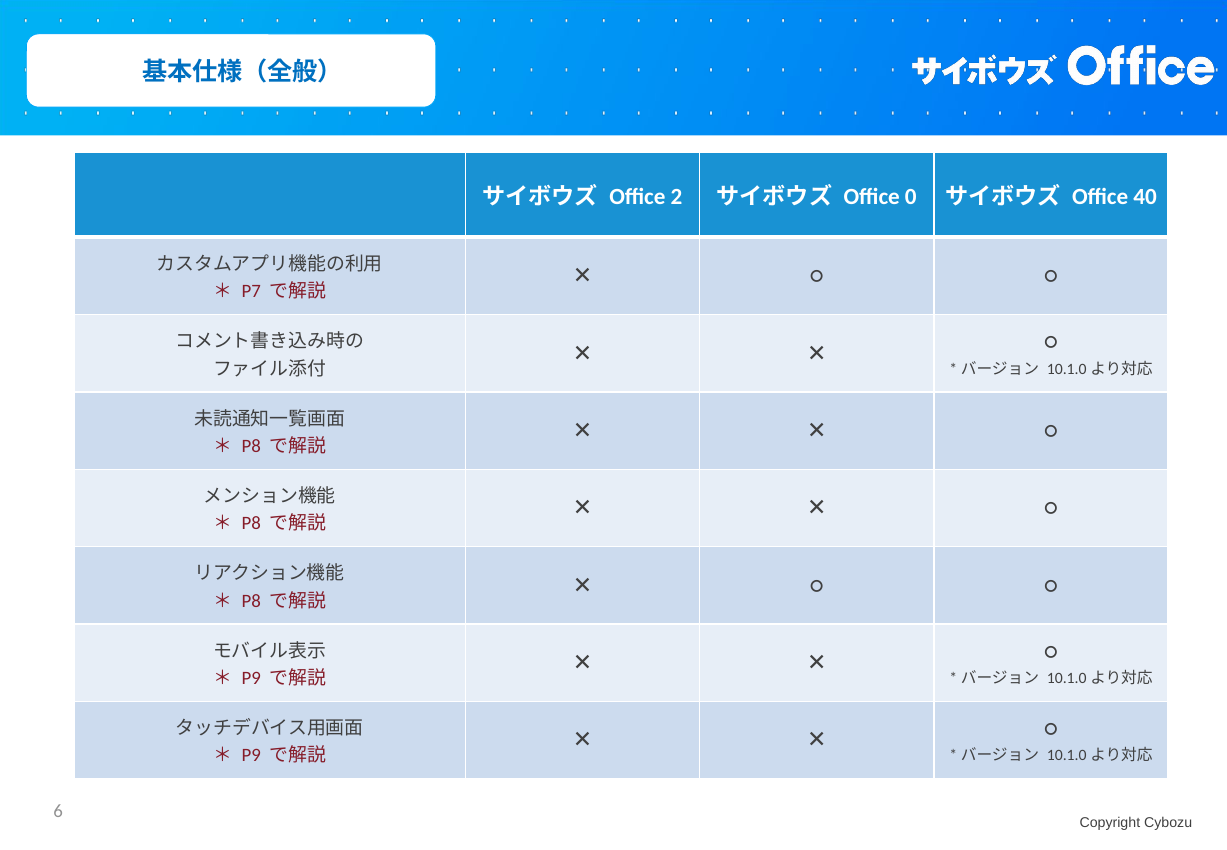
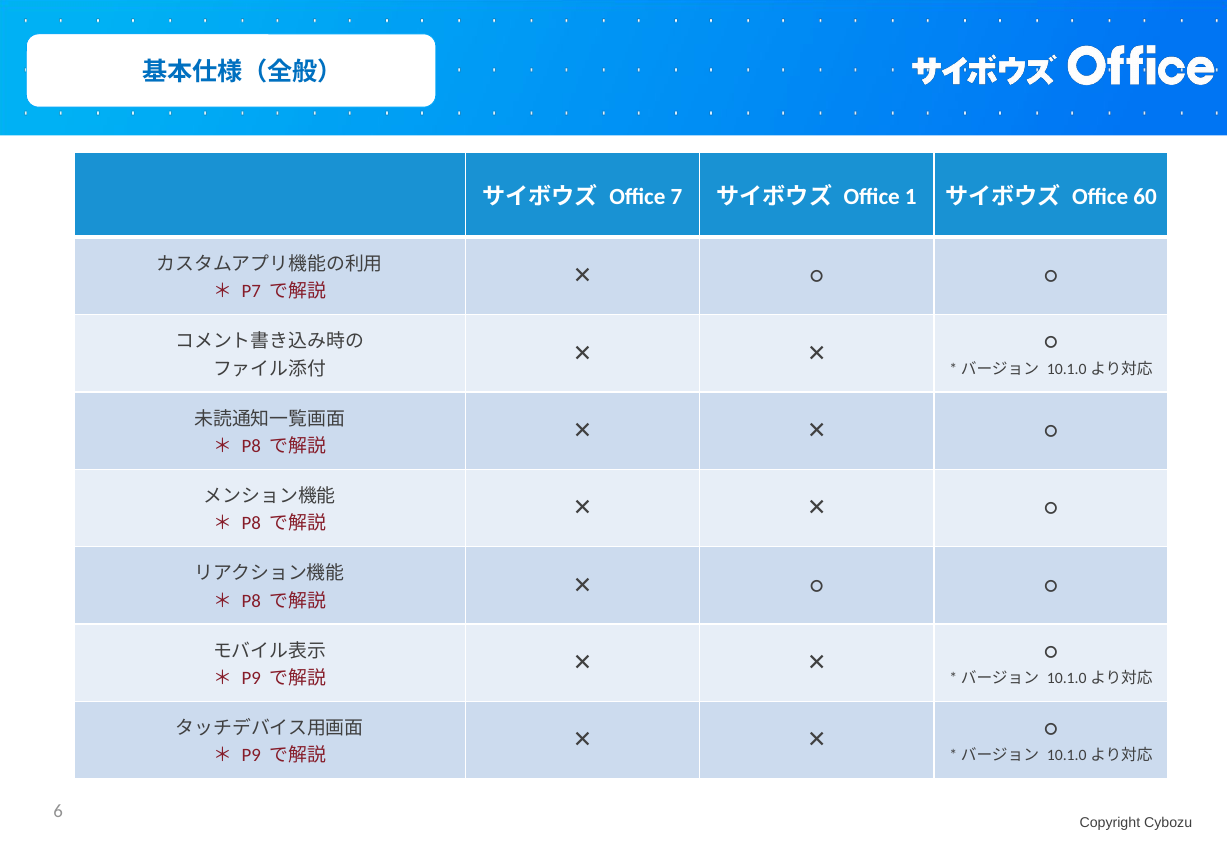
2: 2 -> 7
0: 0 -> 1
40: 40 -> 60
